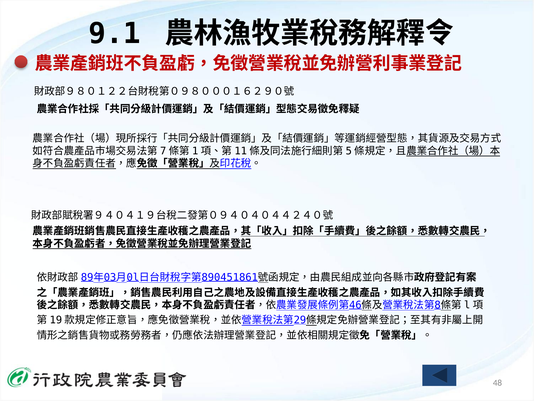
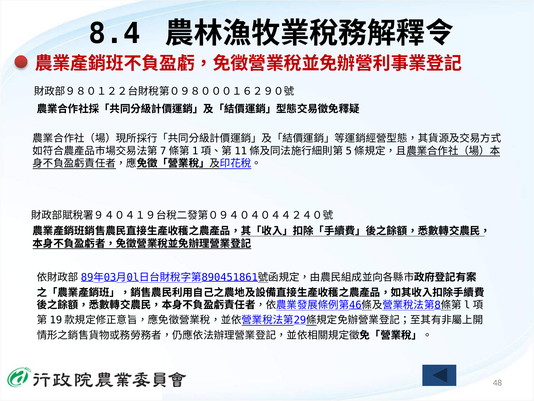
9.1: 9.1 -> 8.4
